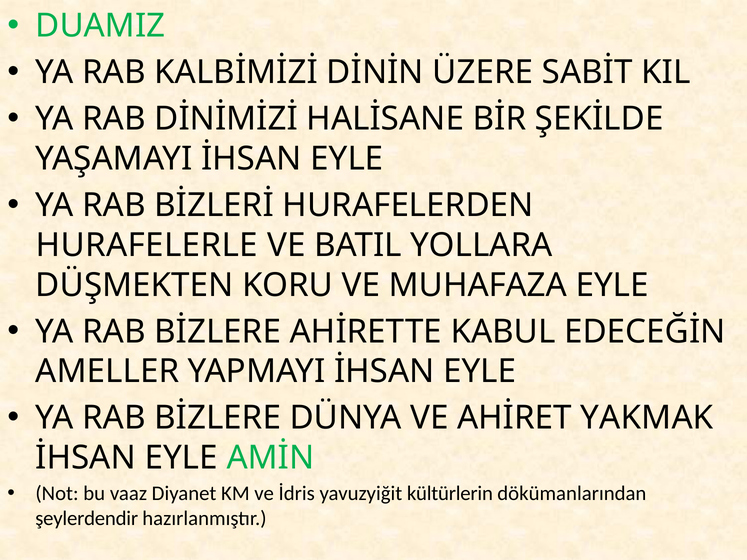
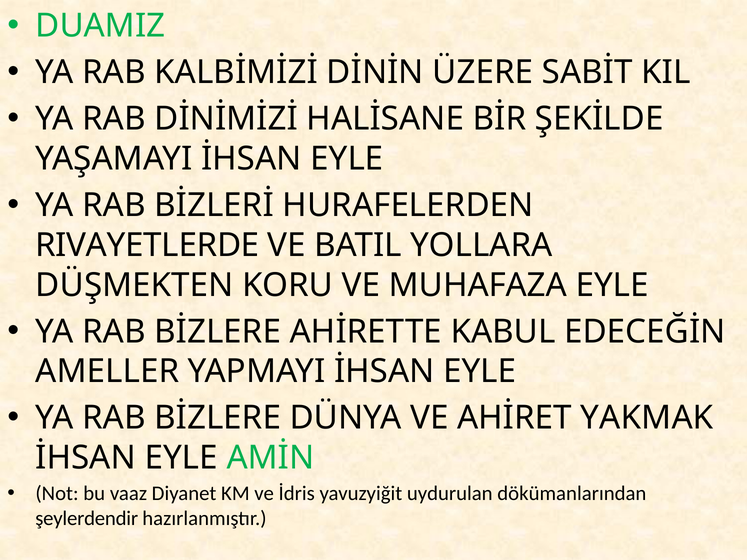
HURAFELERLE: HURAFELERLE -> RIVAYETLERDE
kültürlerin: kültürlerin -> uydurulan
